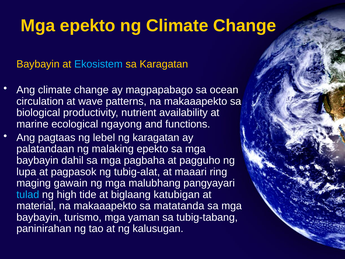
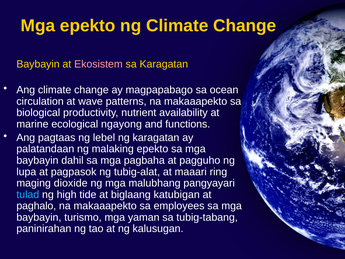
Ekosistem colour: light blue -> pink
gawain: gawain -> dioxide
material: material -> paghalo
matatanda: matatanda -> employees
